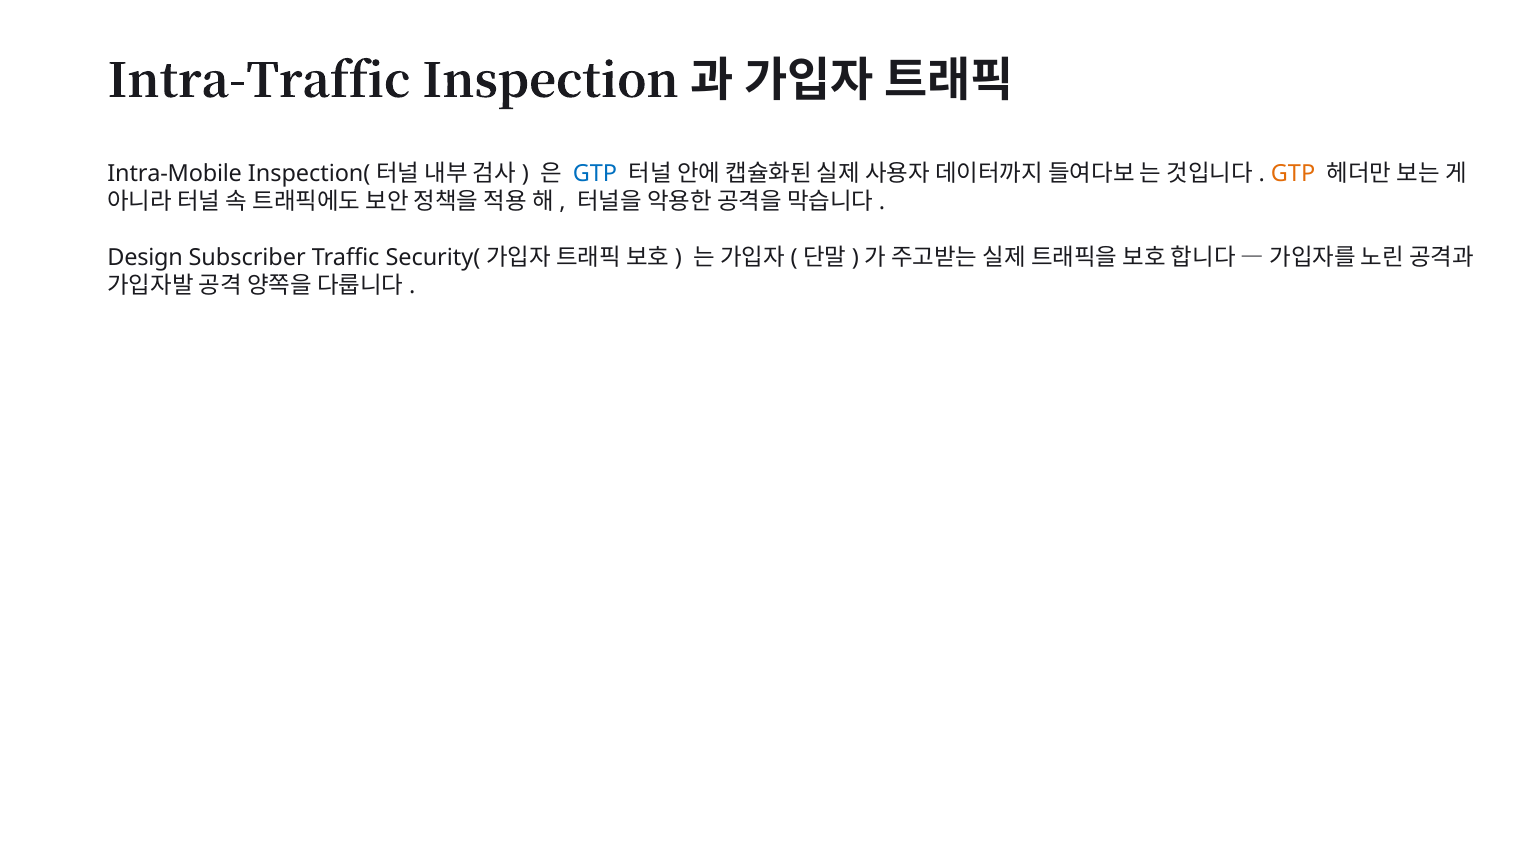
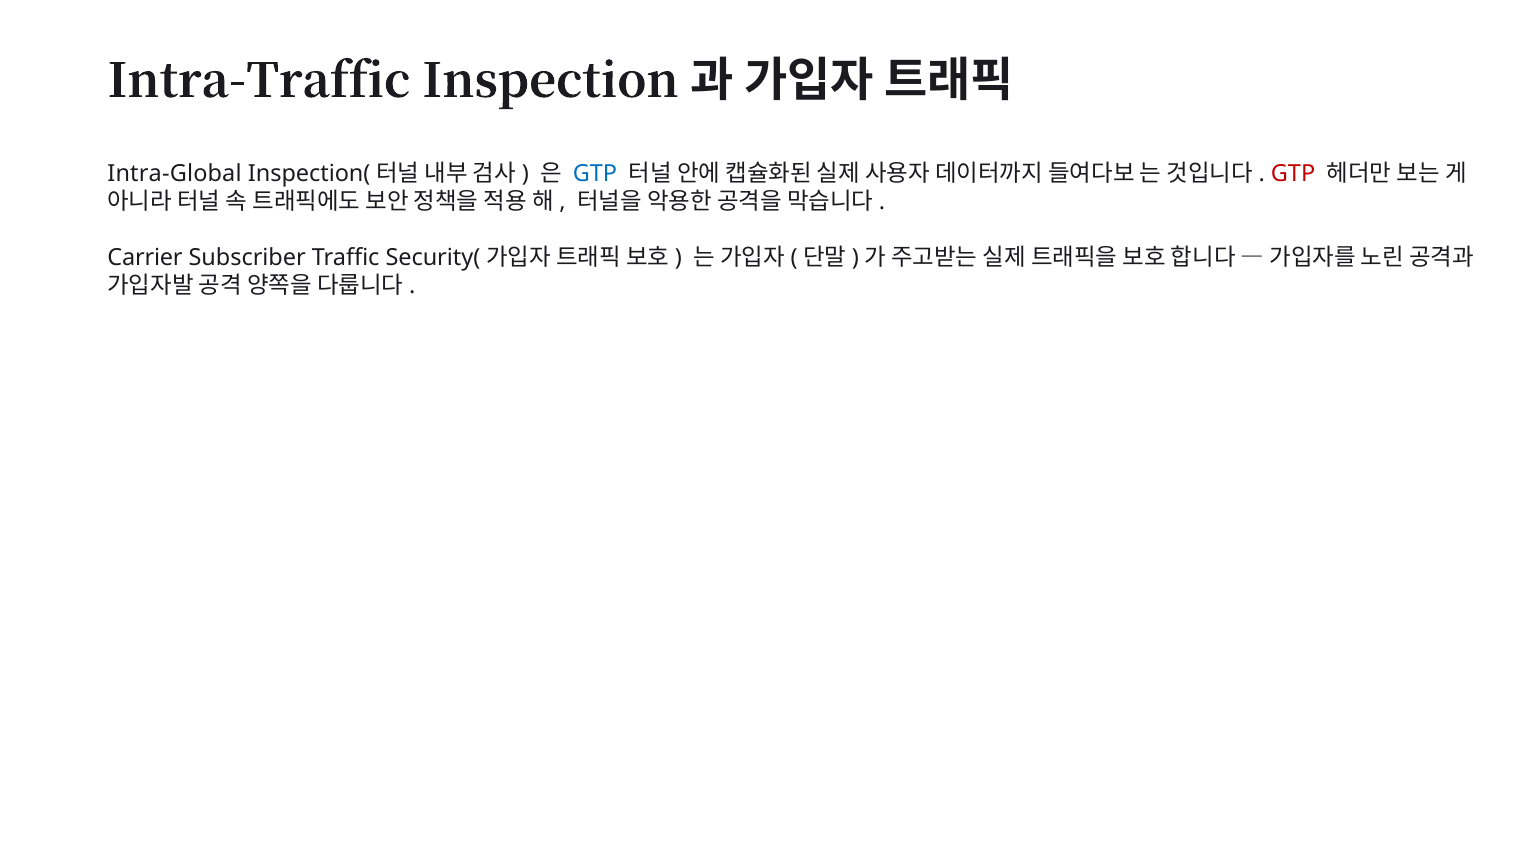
Intra-Mobile: Intra-Mobile -> Intra-Global
GTP at (1293, 173) colour: orange -> red
Design: Design -> Carrier
